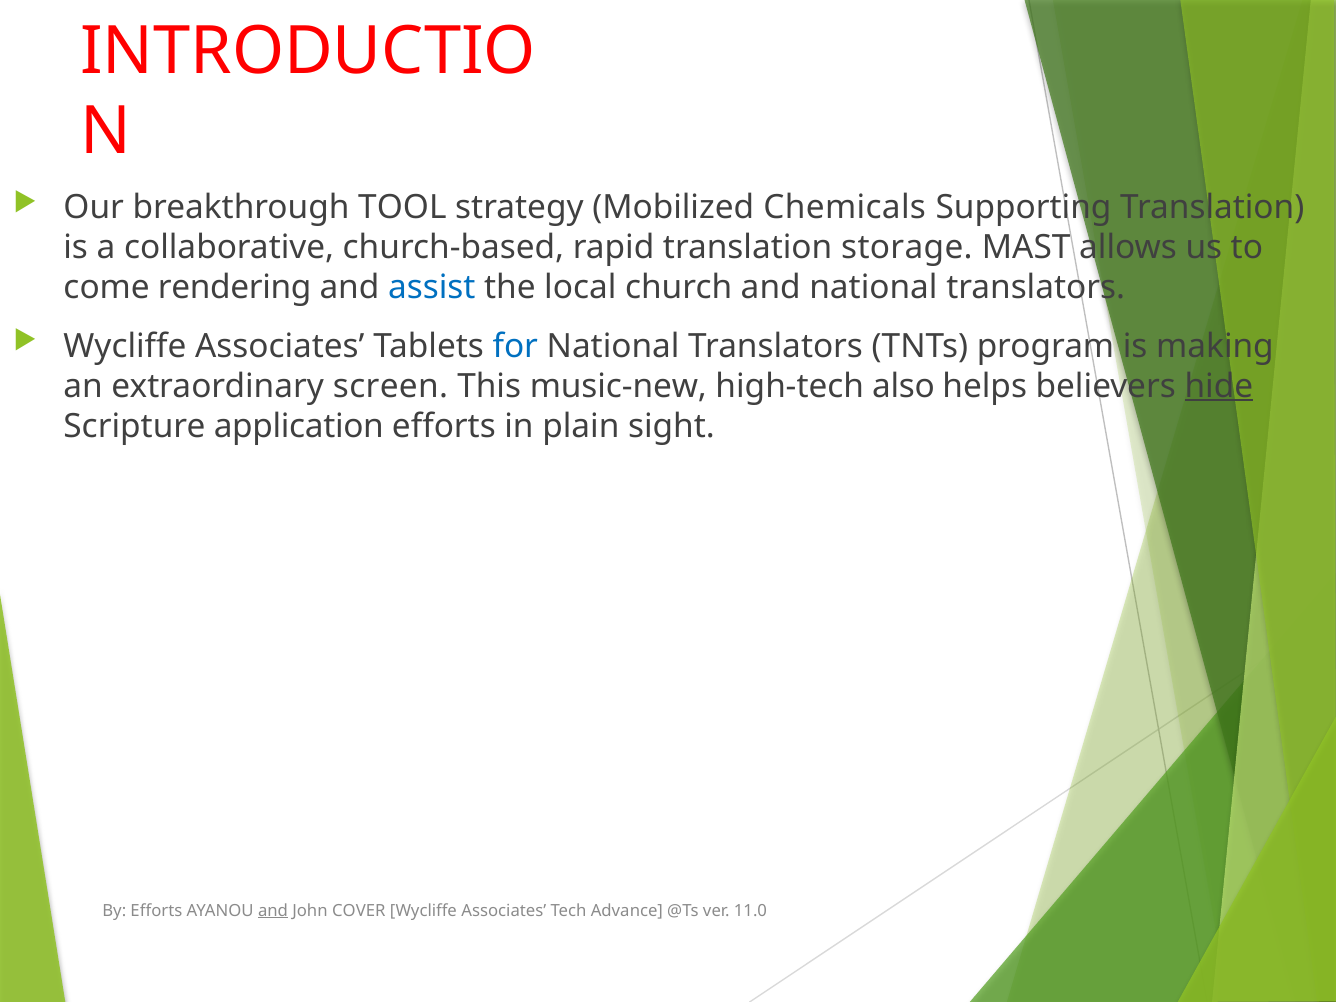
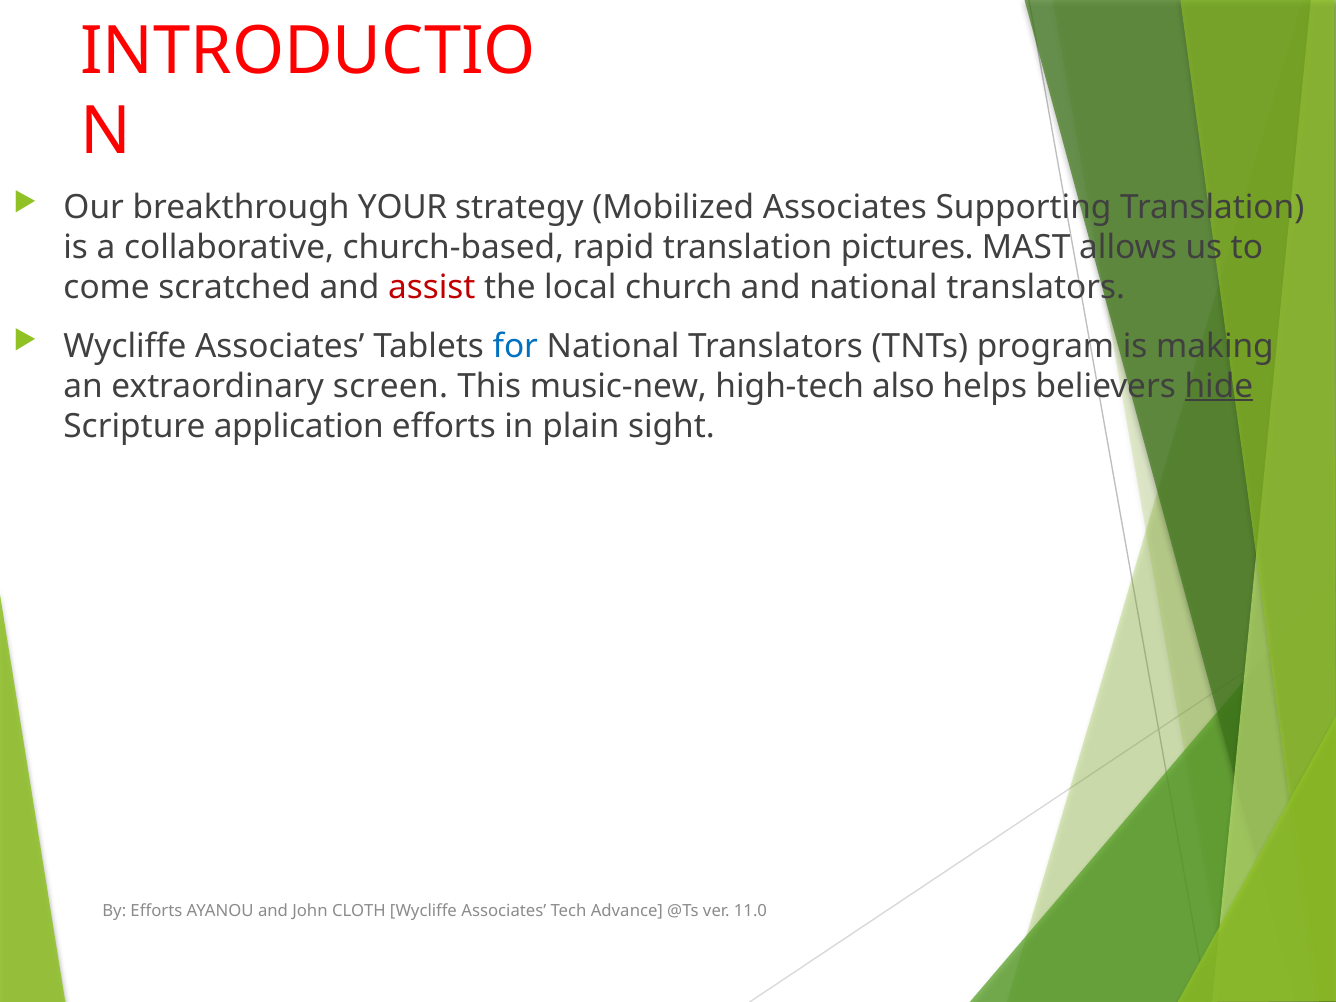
TOOL: TOOL -> YOUR
Mobilized Chemicals: Chemicals -> Associates
storage: storage -> pictures
rendering: rendering -> scratched
assist colour: blue -> red
and at (273, 910) underline: present -> none
COVER: COVER -> CLOTH
